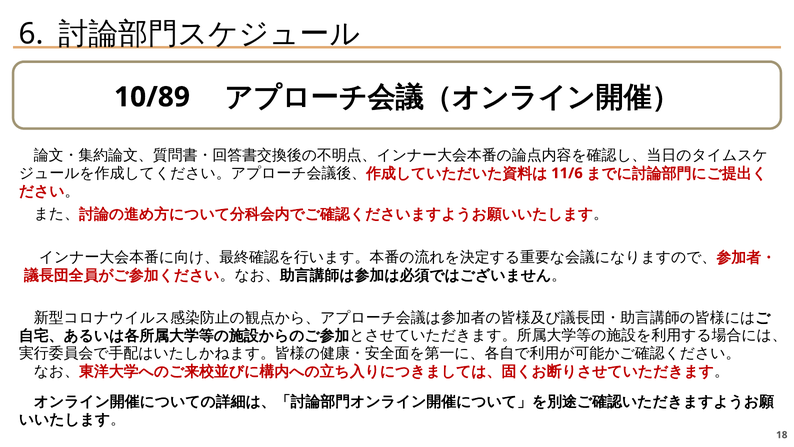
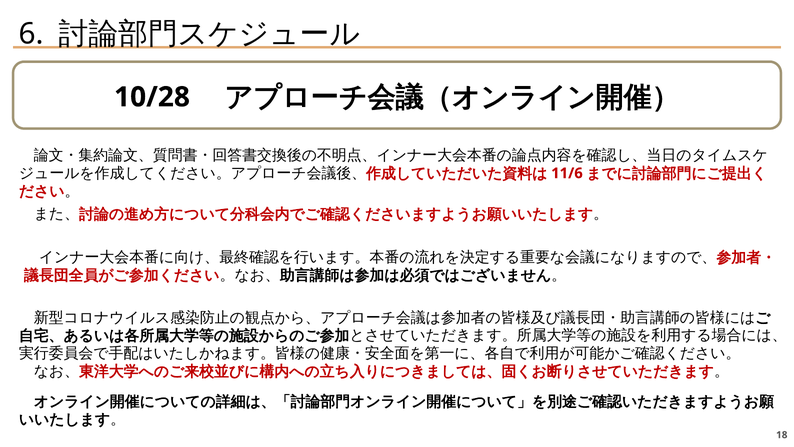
10/89: 10/89 -> 10/28
